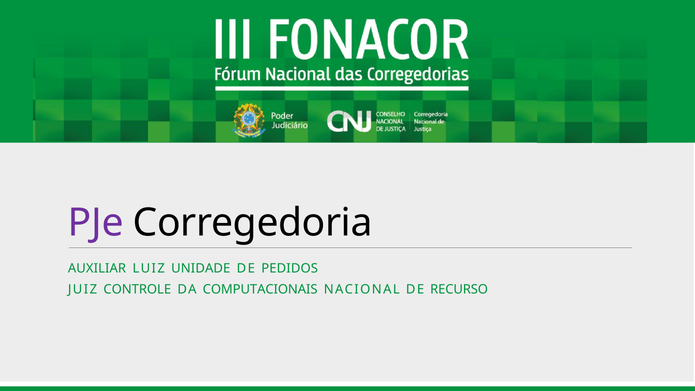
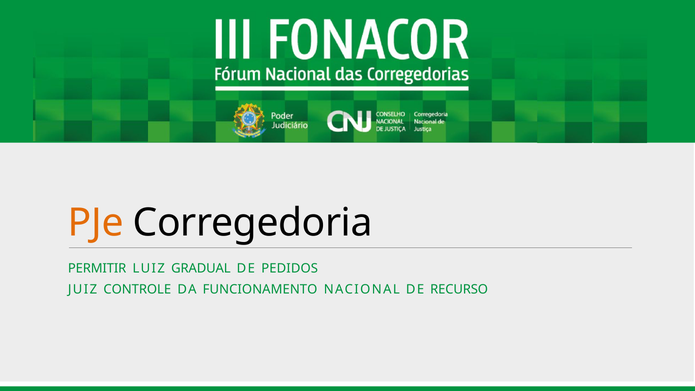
PJe colour: purple -> orange
AUXILIAR: AUXILIAR -> PERMITIR
UNIDADE: UNIDADE -> GRADUAL
COMPUTACIONAIS: COMPUTACIONAIS -> FUNCIONAMENTO
